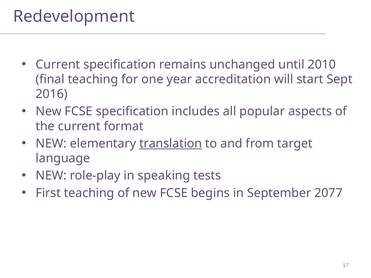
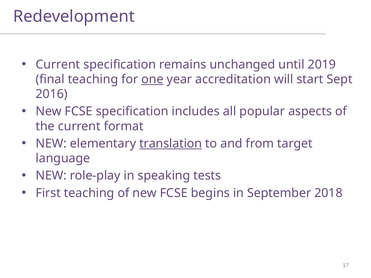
2010: 2010 -> 2019
one underline: none -> present
2077: 2077 -> 2018
